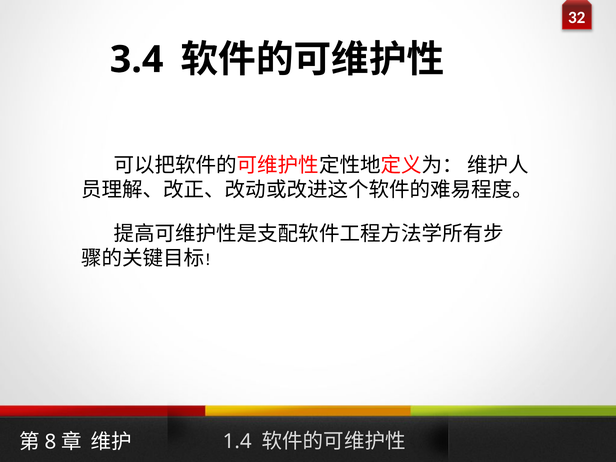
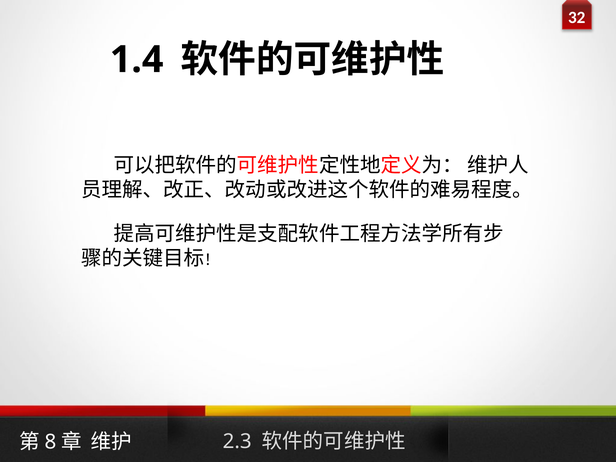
3.4: 3.4 -> 1.4
1.4: 1.4 -> 2.3
